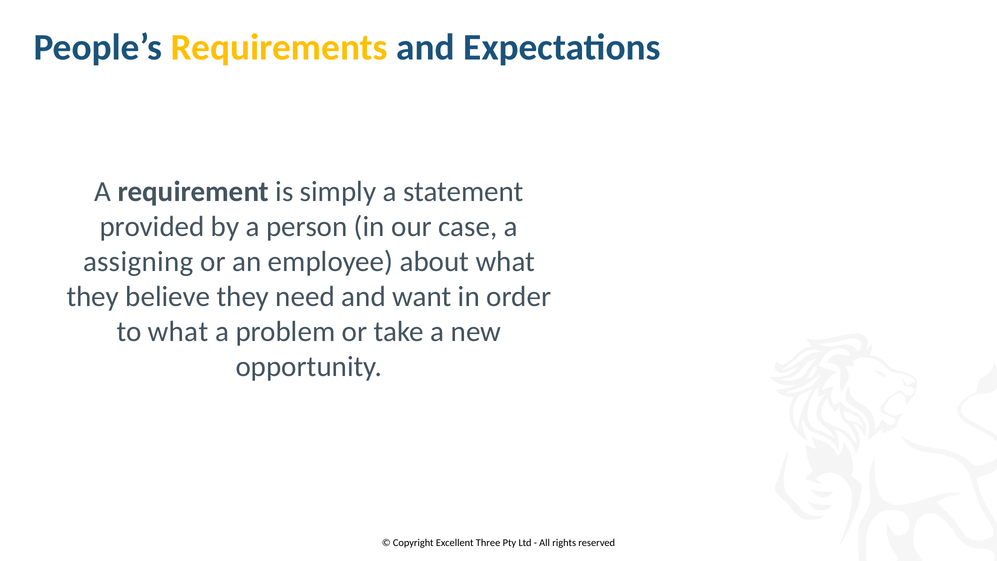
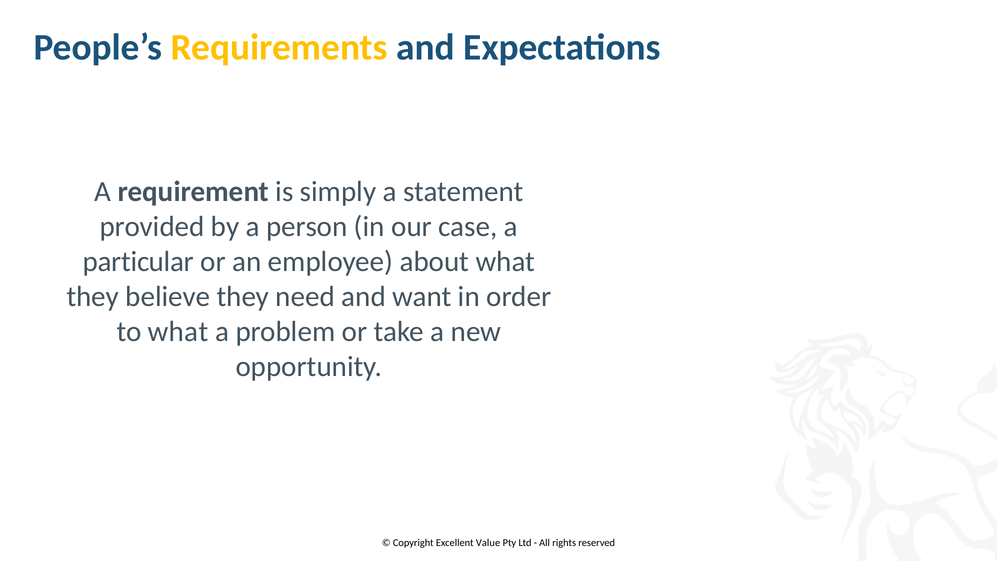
assigning: assigning -> particular
Three: Three -> Value
